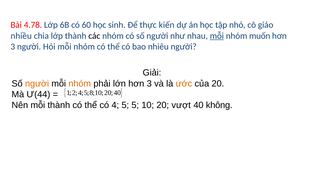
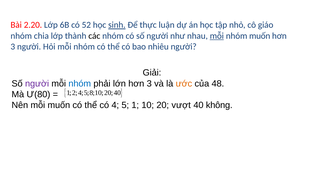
4.78: 4.78 -> 2.20
60: 60 -> 52
sinh underline: none -> present
kiến: kiến -> luận
nhiều at (21, 36): nhiều -> nhóm
người at (37, 83) colour: orange -> purple
nhóm at (80, 83) colour: orange -> blue
của 20: 20 -> 48
Ư(44: Ư(44 -> Ư(80
mỗi thành: thành -> muốn
5 5: 5 -> 1
